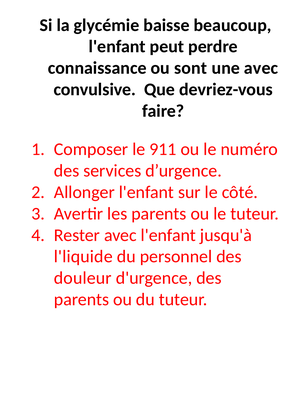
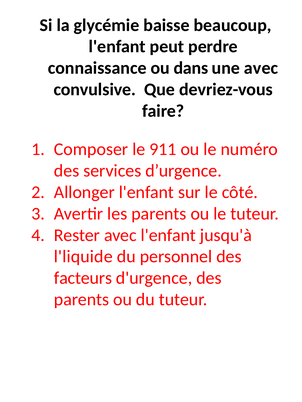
sont: sont -> dans
douleur: douleur -> facteurs
